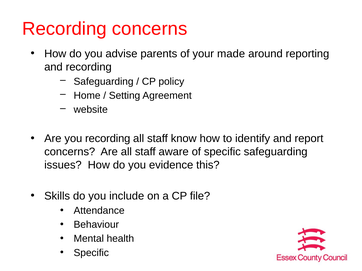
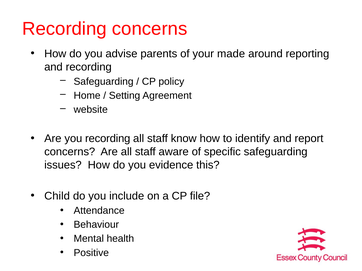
Skills: Skills -> Child
Specific at (91, 253): Specific -> Positive
